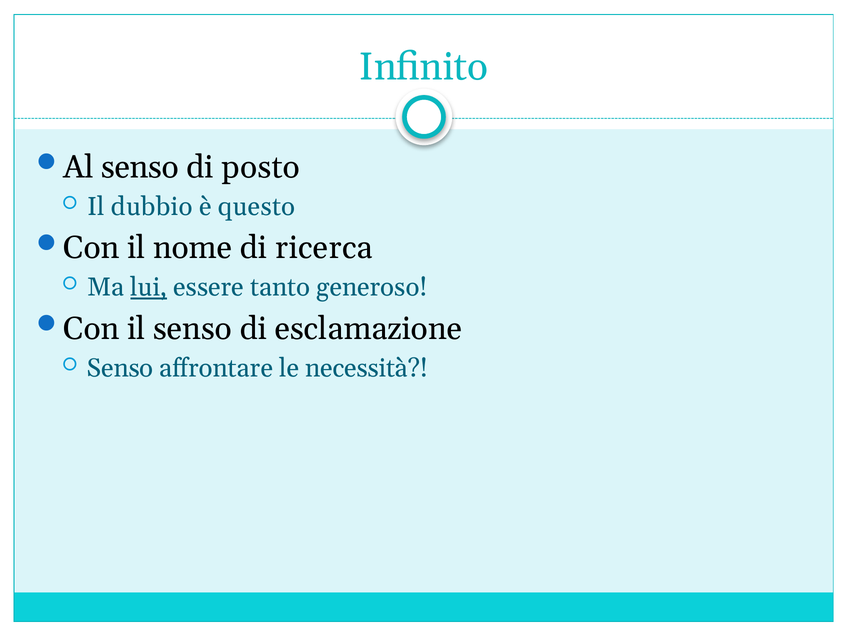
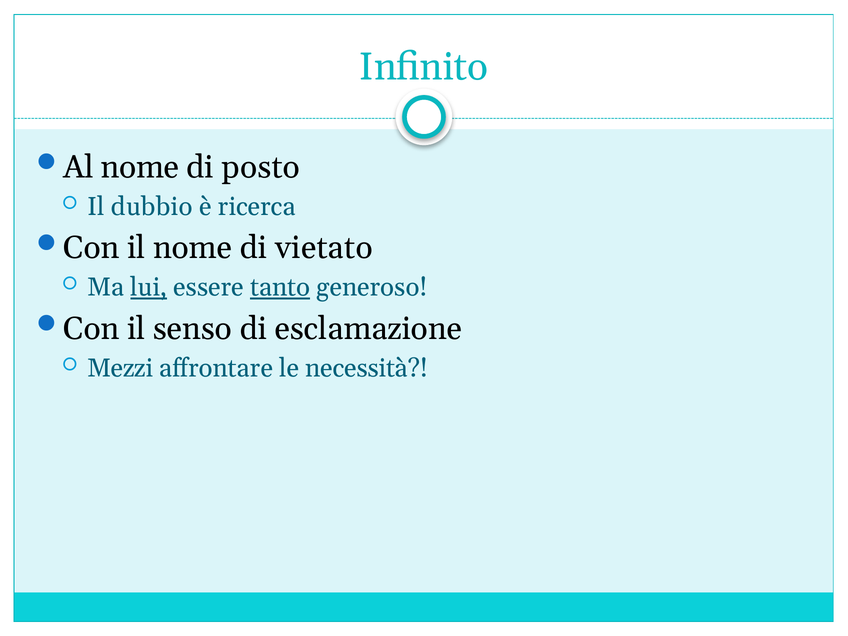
Al senso: senso -> nome
questo: questo -> ricerca
ricerca: ricerca -> vietato
tanto underline: none -> present
Senso at (120, 368): Senso -> Mezzi
